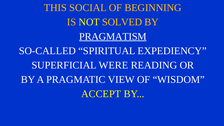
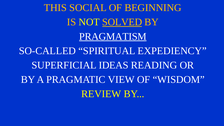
SOLVED underline: none -> present
WERE: WERE -> IDEAS
ACCEPT: ACCEPT -> REVIEW
